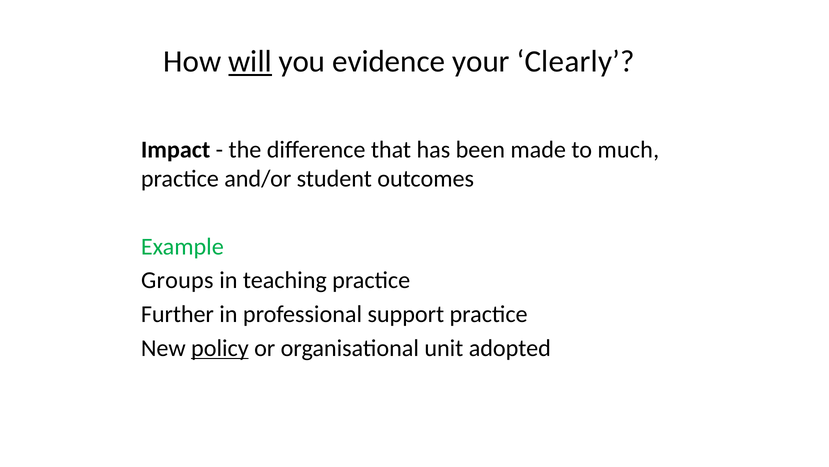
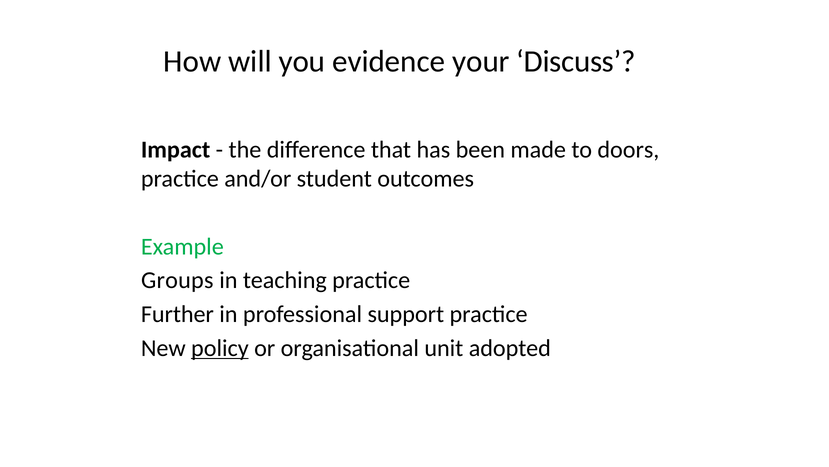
will underline: present -> none
Clearly: Clearly -> Discuss
much: much -> doors
